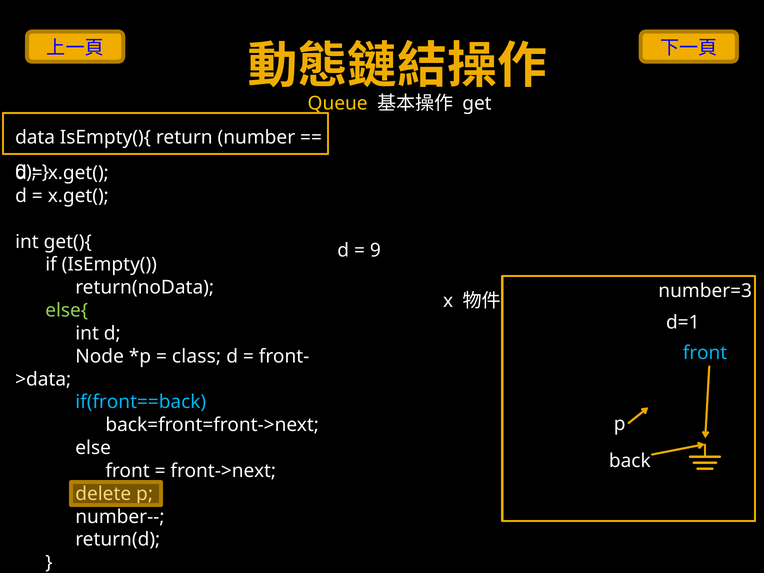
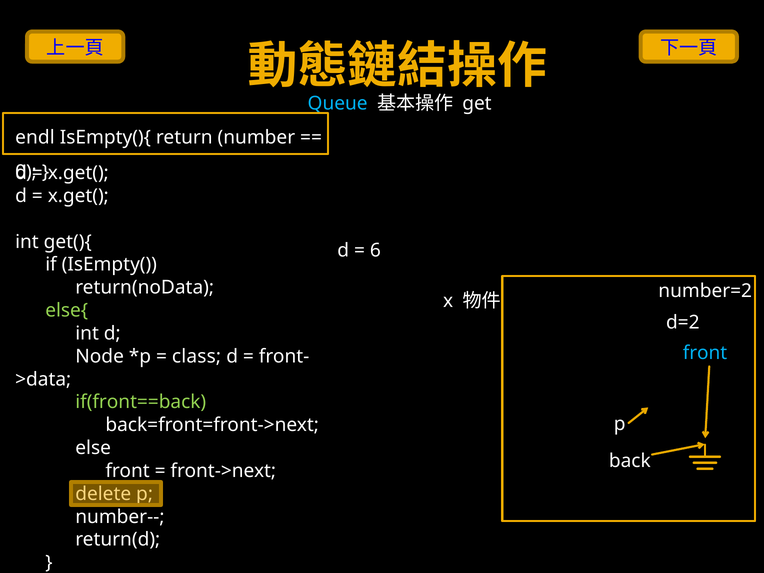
Queue colour: yellow -> light blue
data: data -> endl
9: 9 -> 6
number=3: number=3 -> number=2
d=1: d=1 -> d=2
if(front==back colour: light blue -> light green
